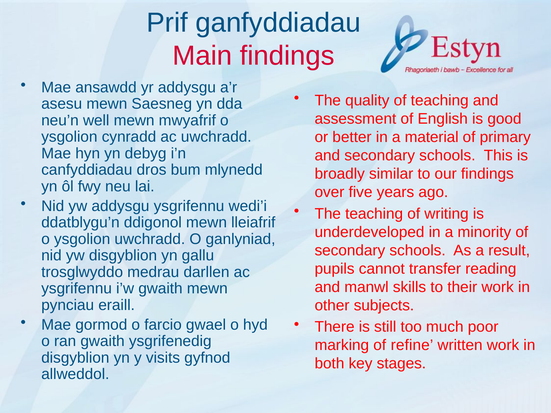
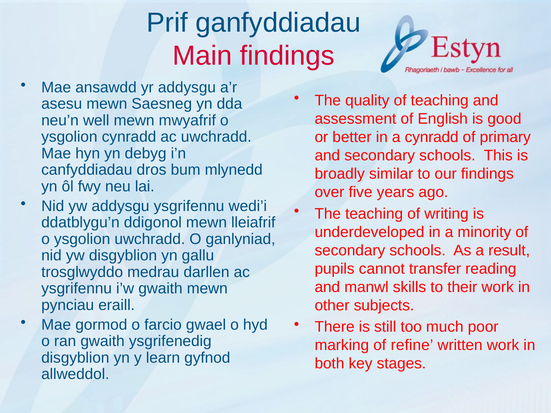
a material: material -> cynradd
visits: visits -> learn
